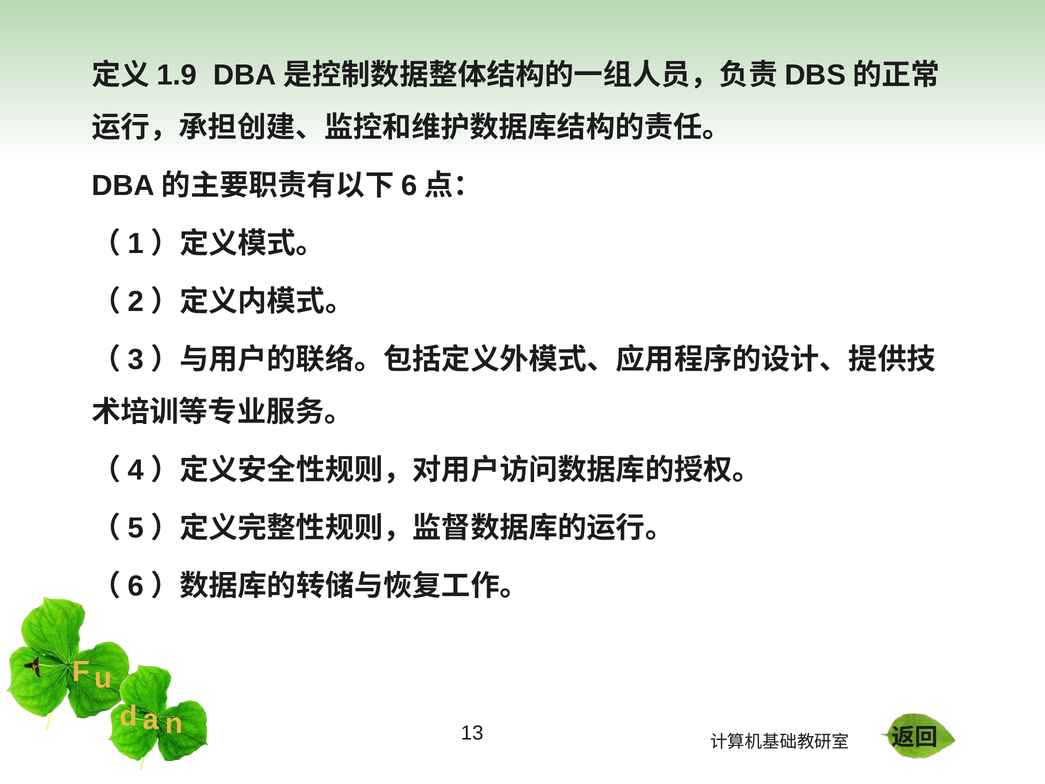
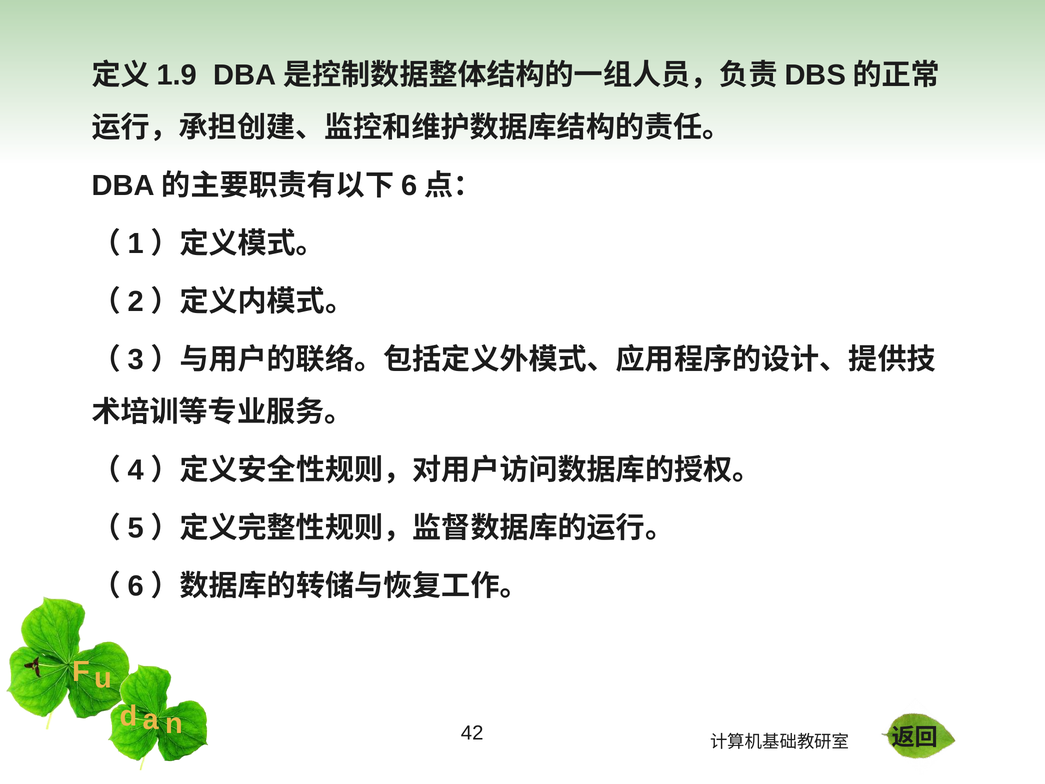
13: 13 -> 42
